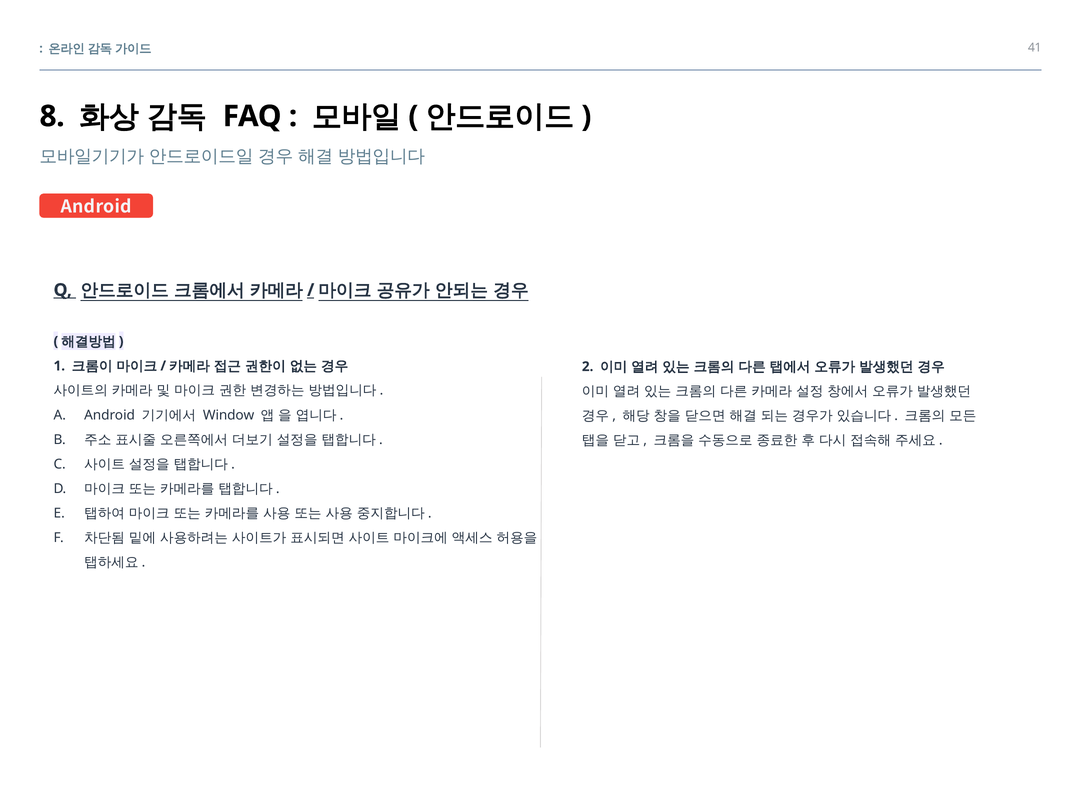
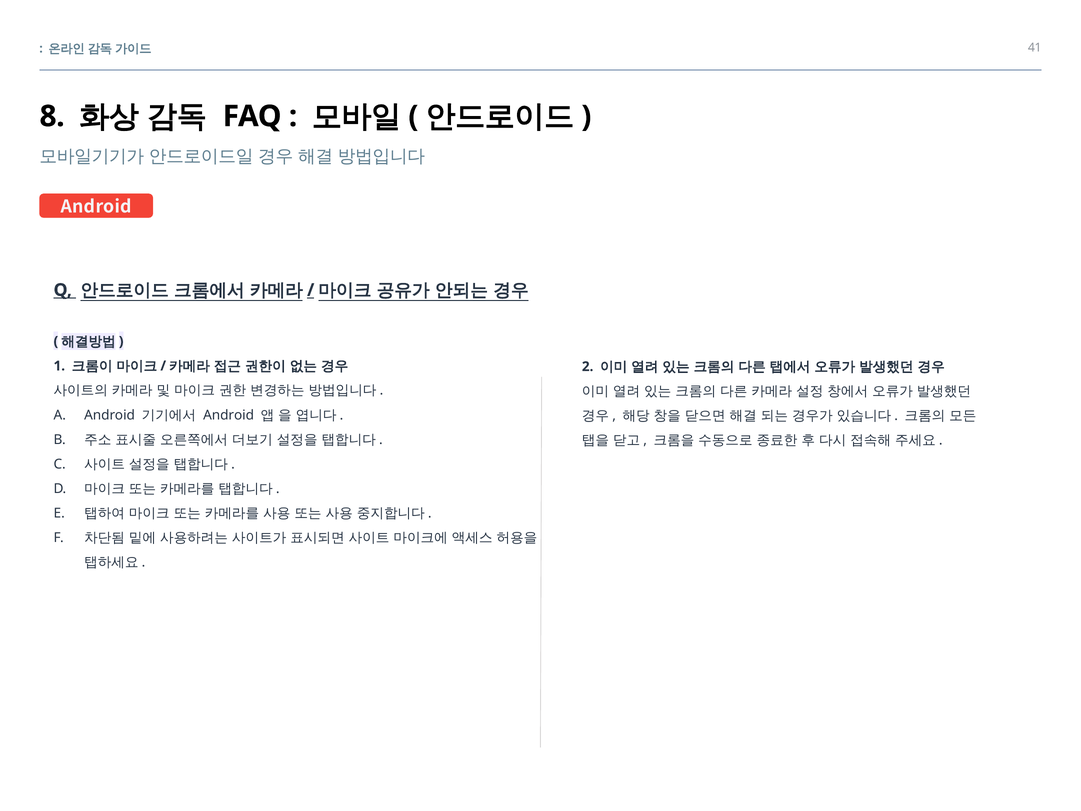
Window at (229, 415): Window -> Android
